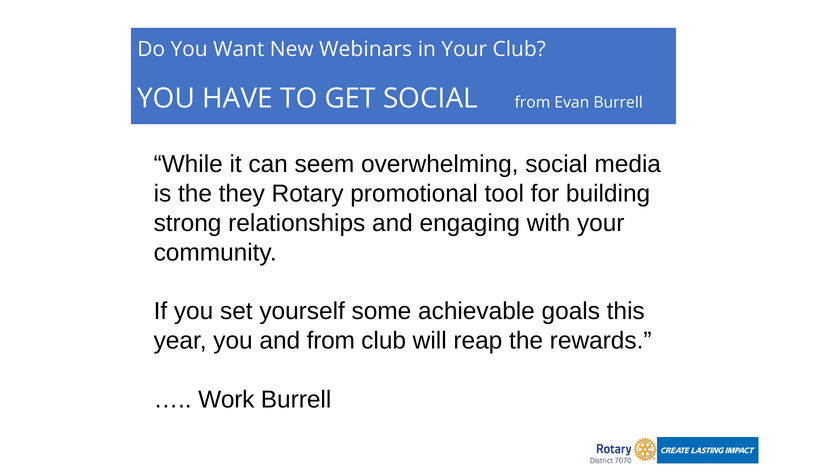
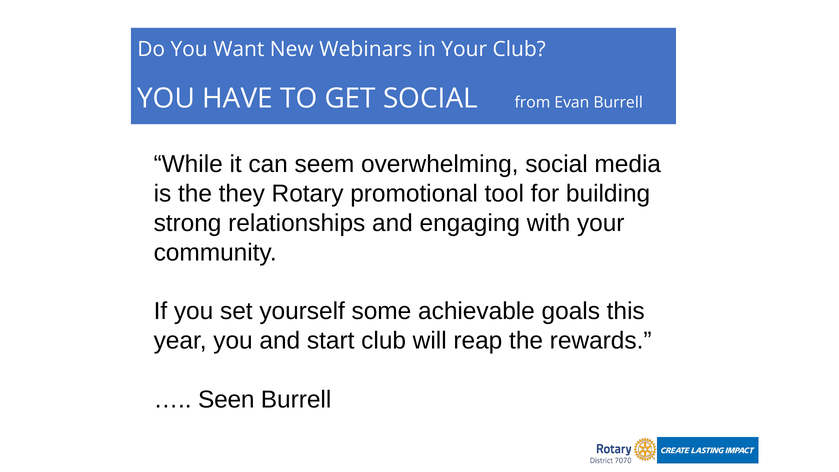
and from: from -> start
Work: Work -> Seen
